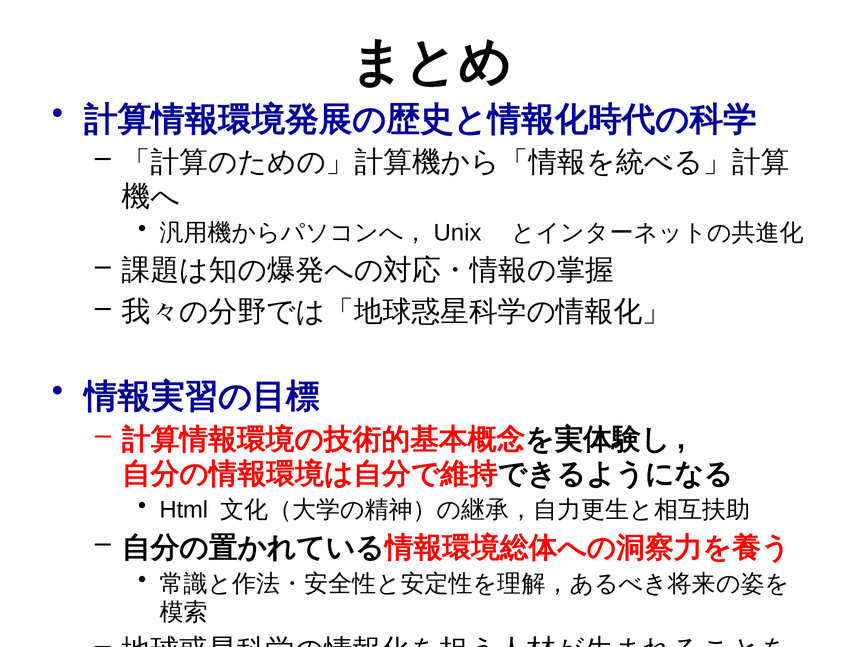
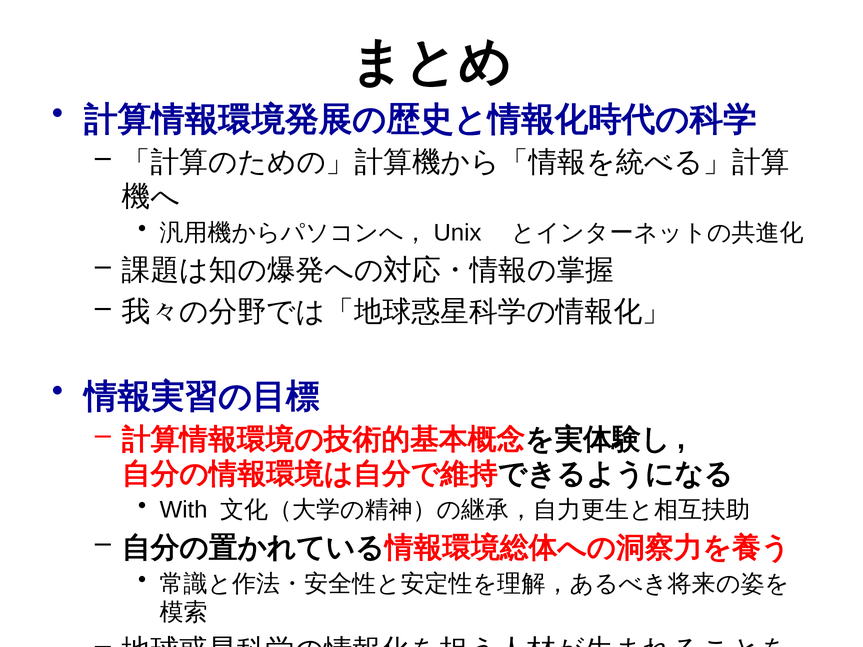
Html: Html -> With
